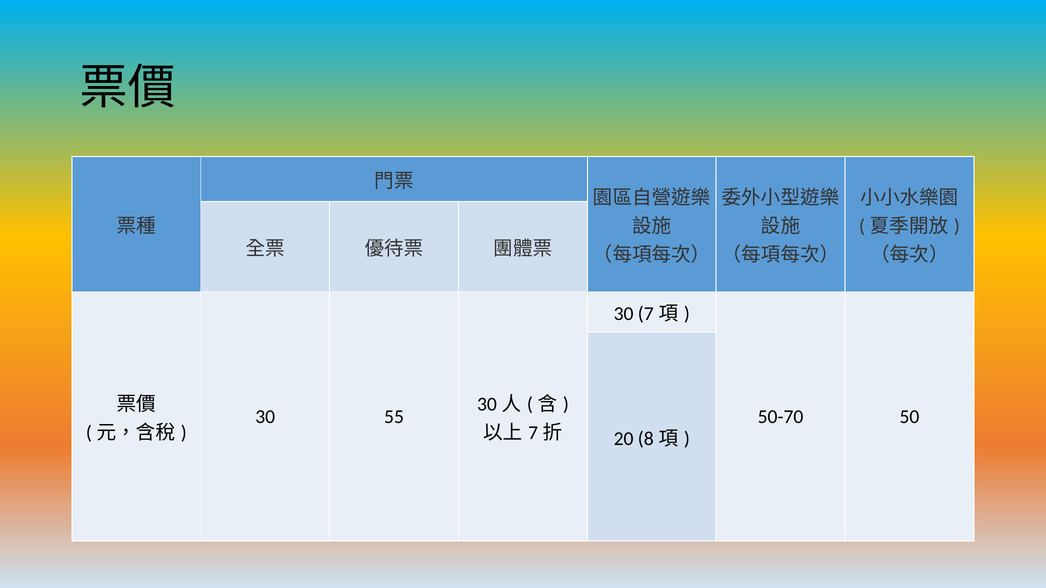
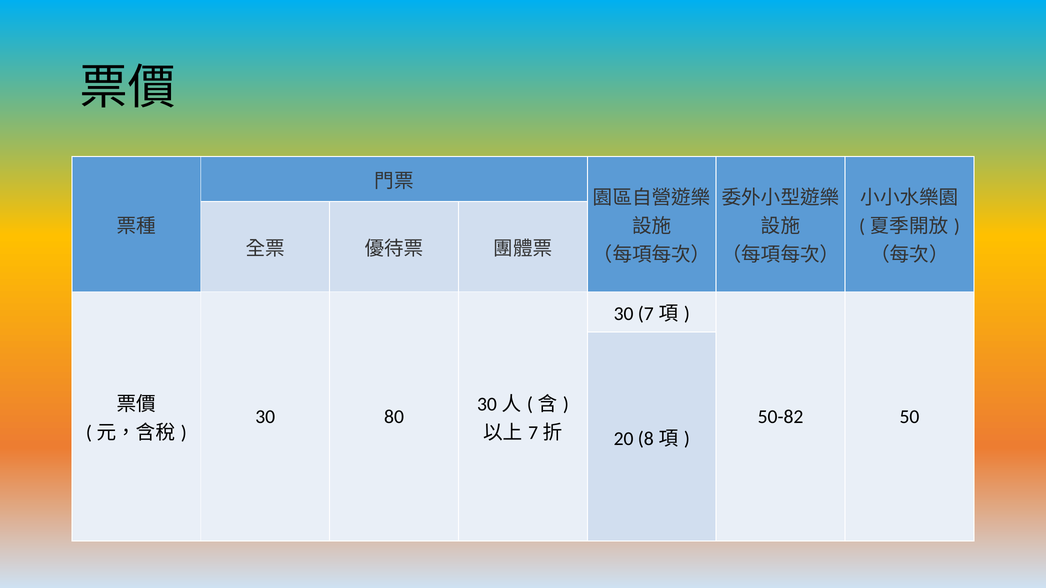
55: 55 -> 80
50-70: 50-70 -> 50-82
